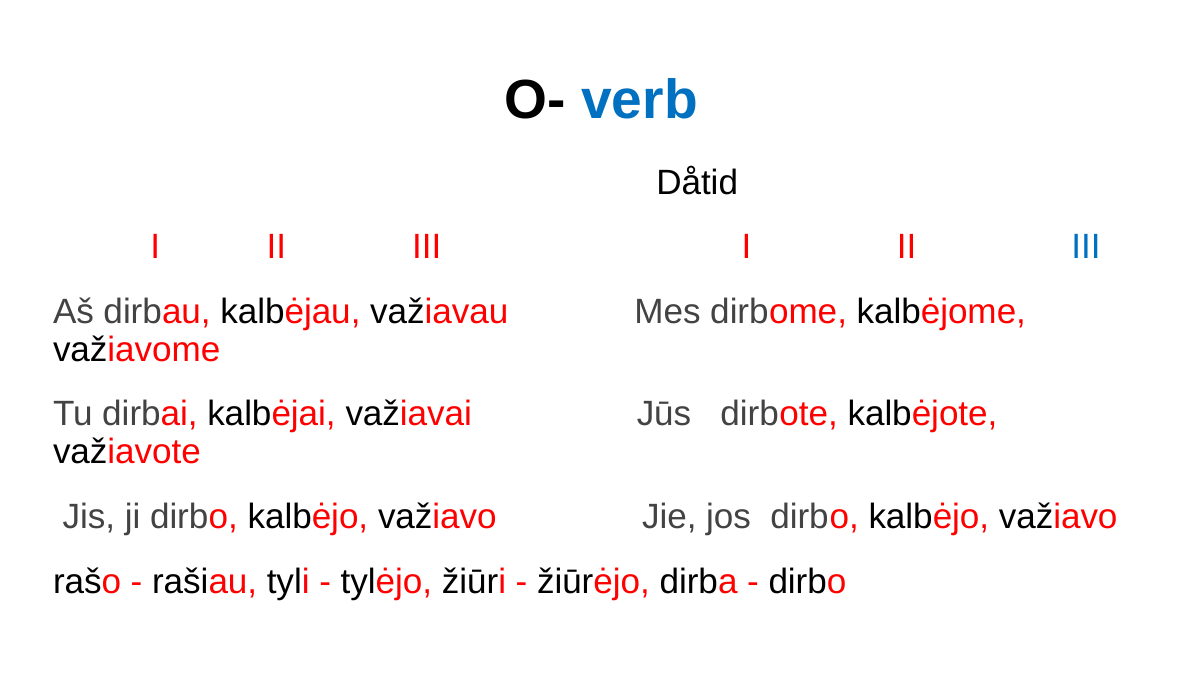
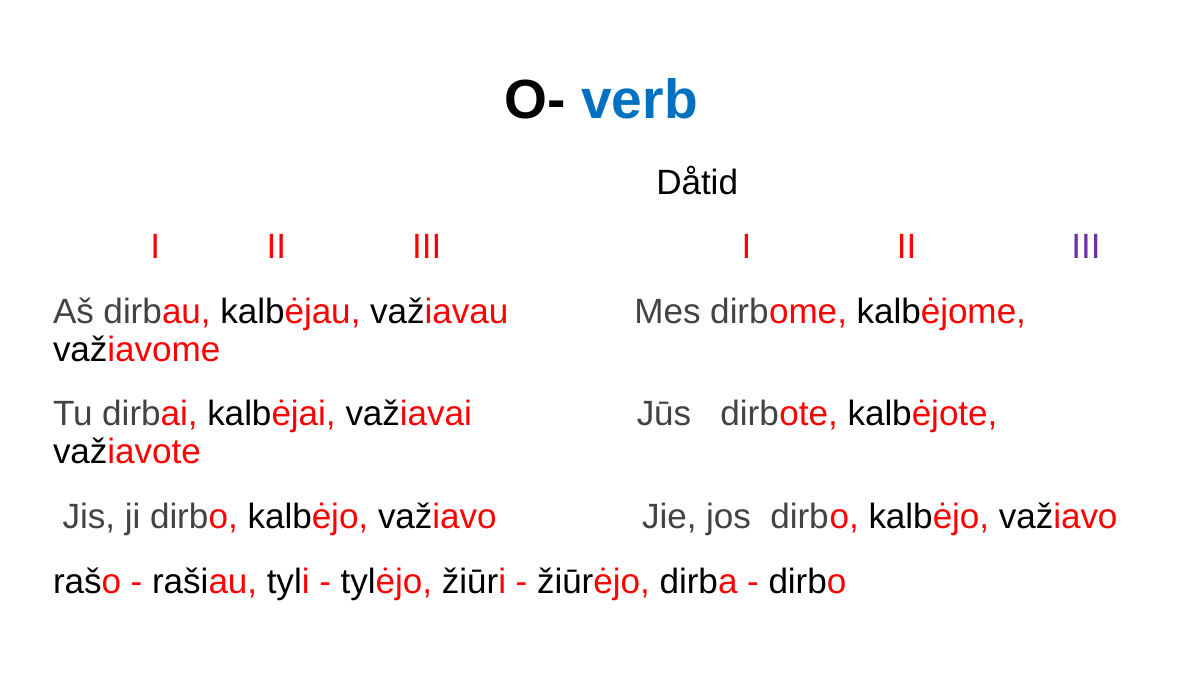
III at (1086, 247) colour: blue -> purple
